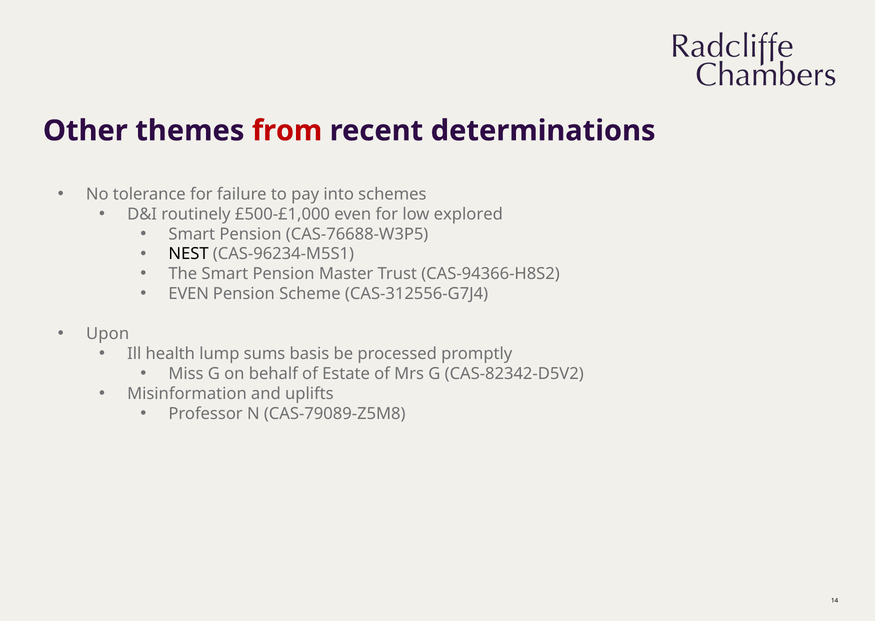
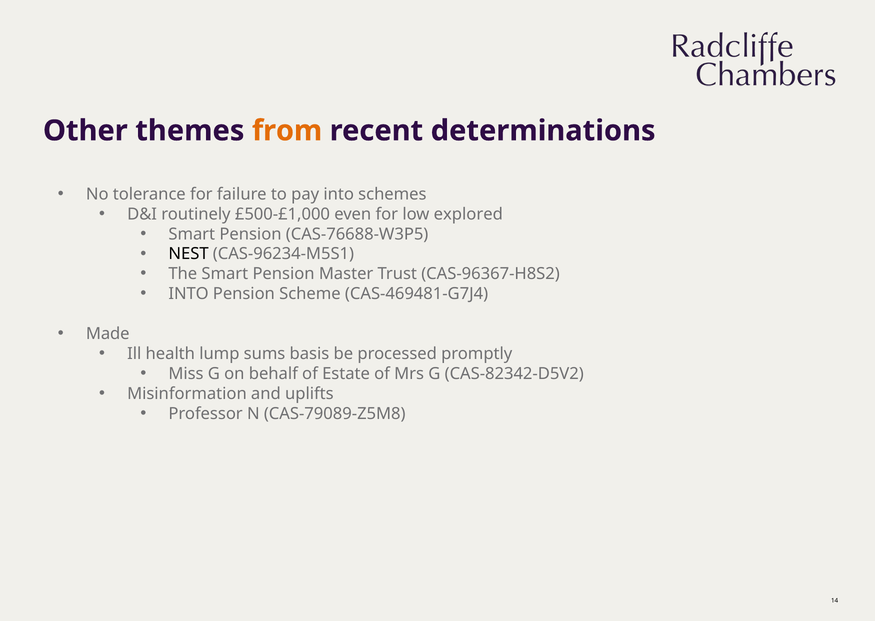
from colour: red -> orange
CAS-94366-H8S2: CAS-94366-H8S2 -> CAS-96367-H8S2
EVEN at (189, 294): EVEN -> INTO
CAS-312556-G7J4: CAS-312556-G7J4 -> CAS-469481-G7J4
Upon: Upon -> Made
